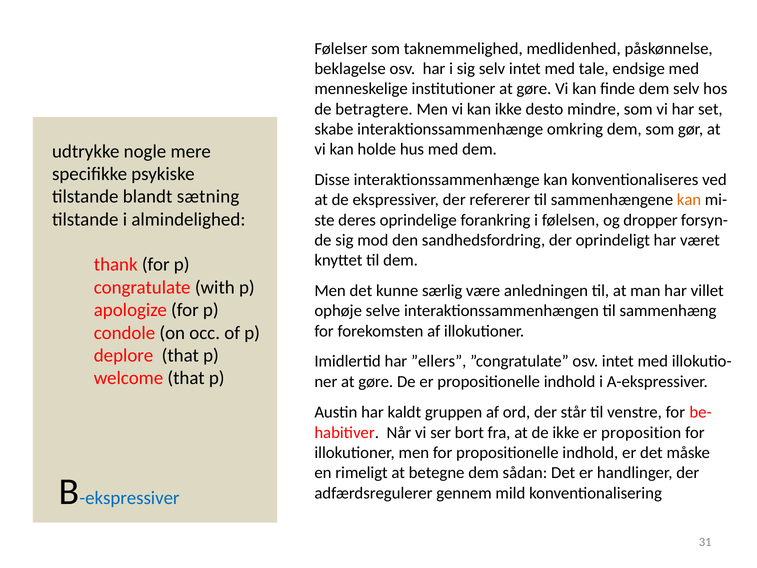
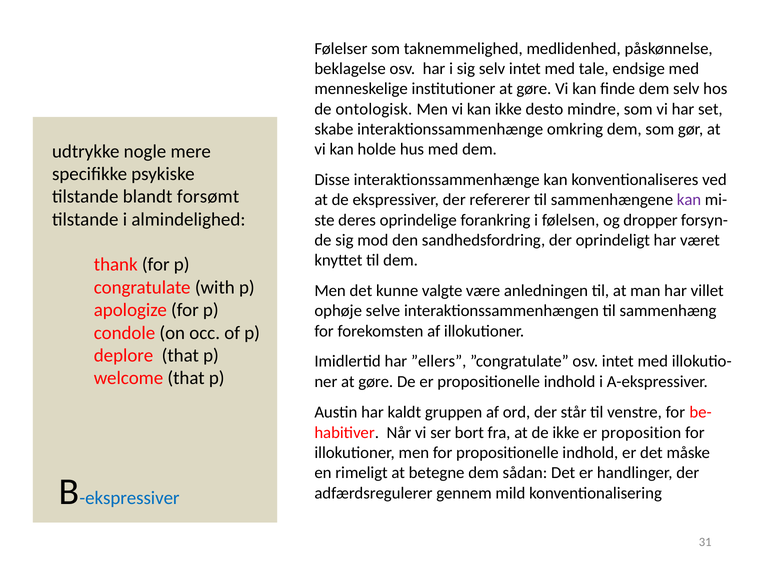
betragtere: betragtere -> ontologisk
sætning: sætning -> forsømt
kan at (689, 200) colour: orange -> purple
særlig: særlig -> valgte
